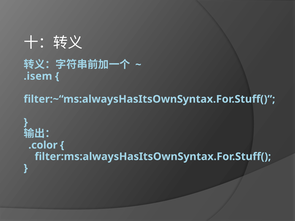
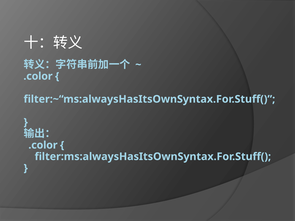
.isem at (38, 76): .isem -> .color
